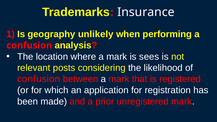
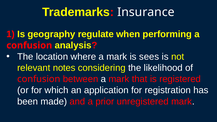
unlikely: unlikely -> regulate
posts: posts -> notes
